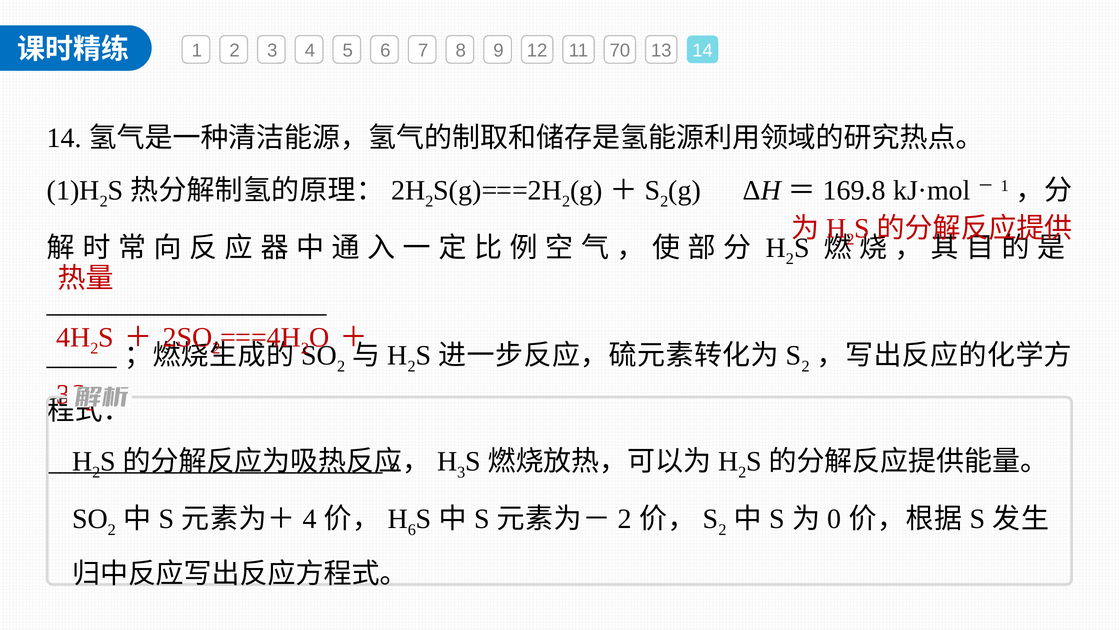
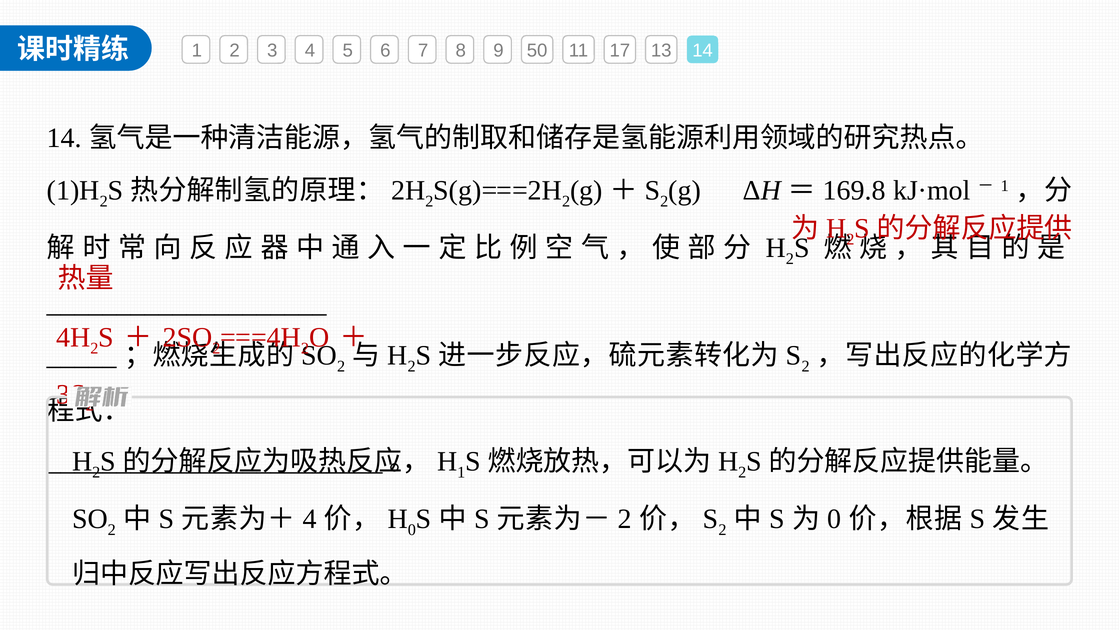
12: 12 -> 50
70: 70 -> 17
3 at (461, 472): 3 -> 1
6 at (412, 530): 6 -> 0
